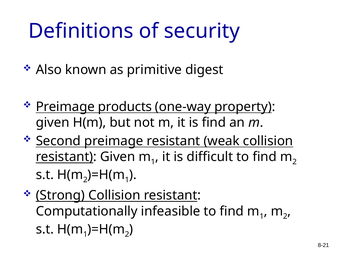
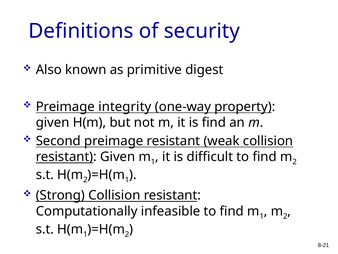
products: products -> integrity
